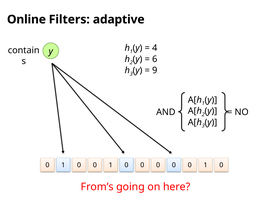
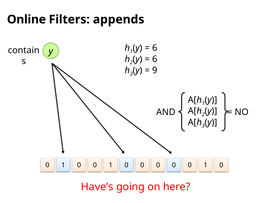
adaptive: adaptive -> appends
4 at (155, 48): 4 -> 6
From’s: From’s -> Have’s
